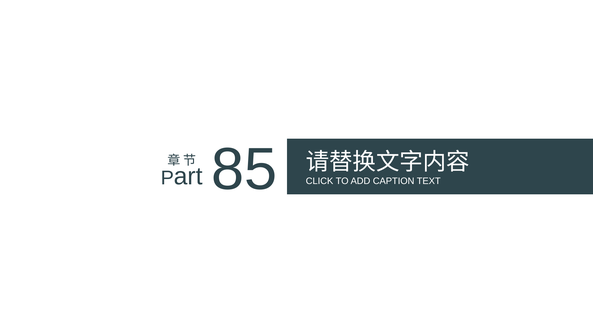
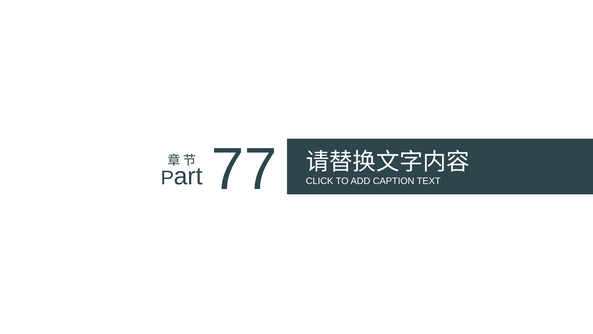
85: 85 -> 77
